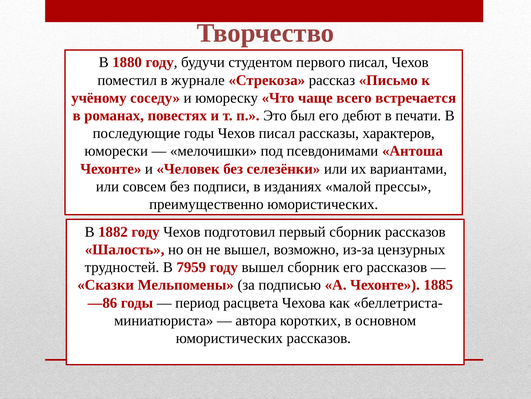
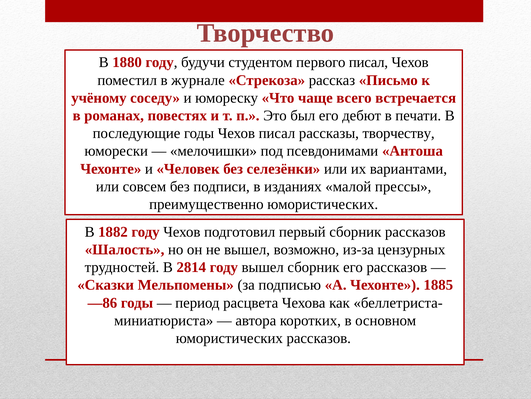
характеров: характеров -> творчеству
7959: 7959 -> 2814
